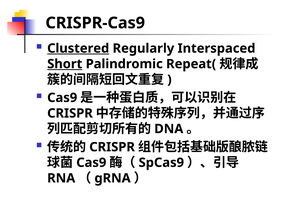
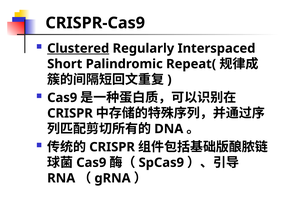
Short underline: present -> none
